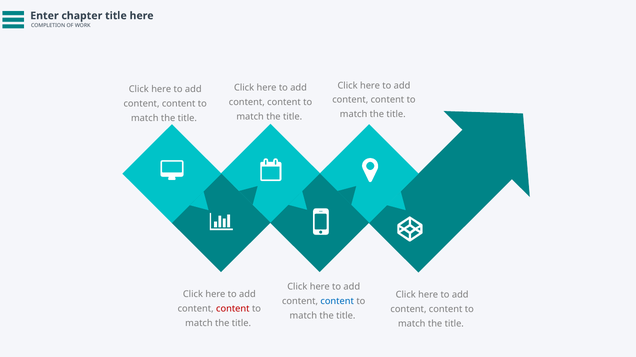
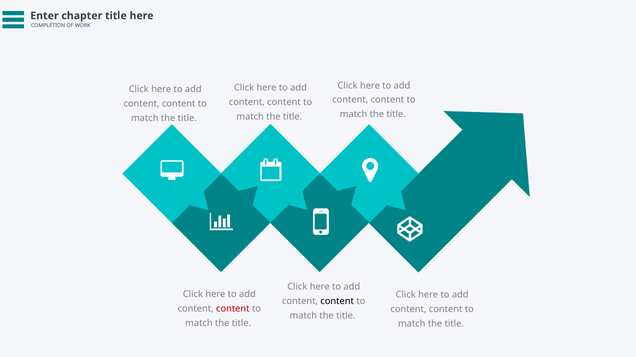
content at (337, 302) colour: blue -> black
